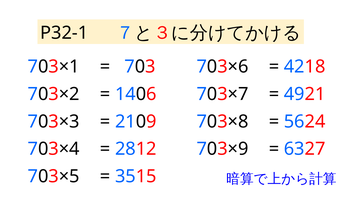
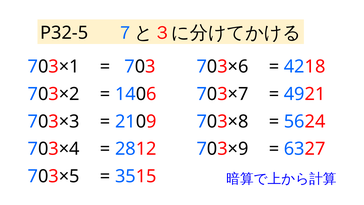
P32-1: P32-1 -> P32-5
